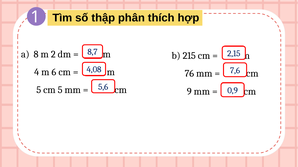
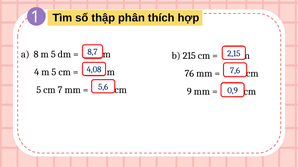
8 m 2: 2 -> 5
4 m 6: 6 -> 5
cm 5: 5 -> 7
